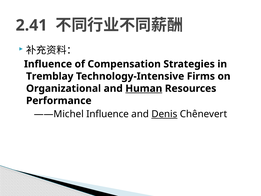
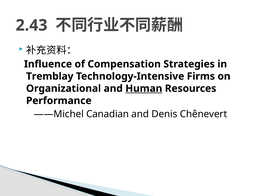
2.41: 2.41 -> 2.43
——Michel Influence: Influence -> Canadian
Denis underline: present -> none
